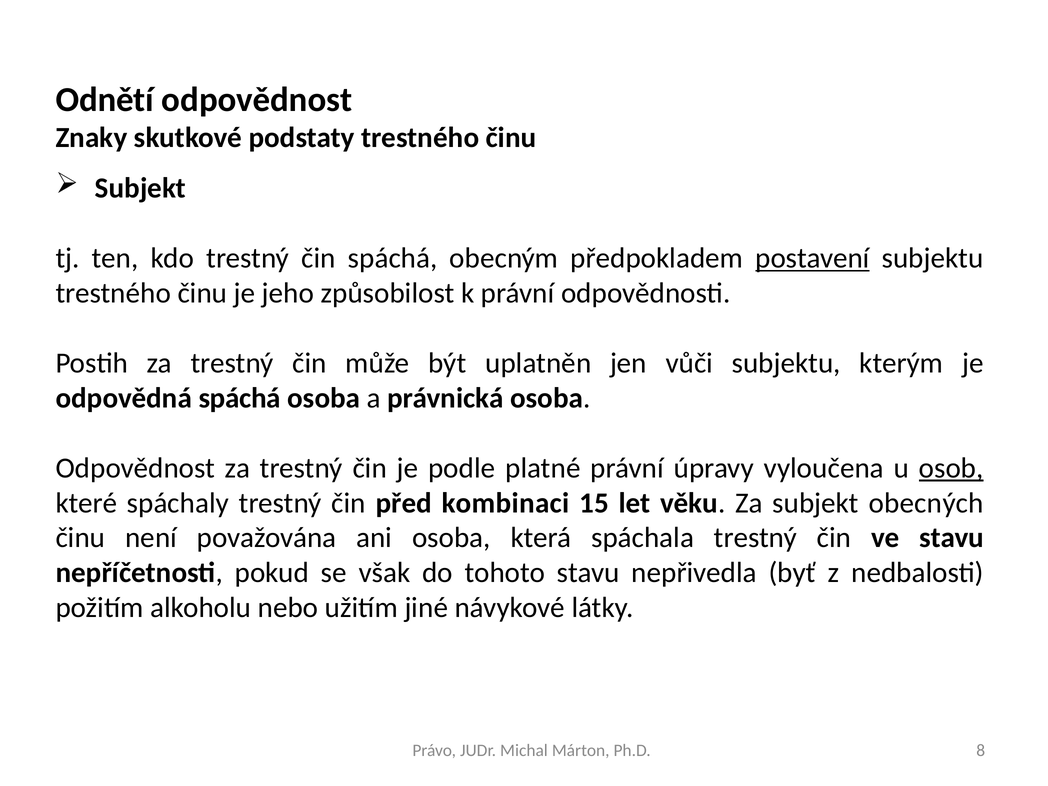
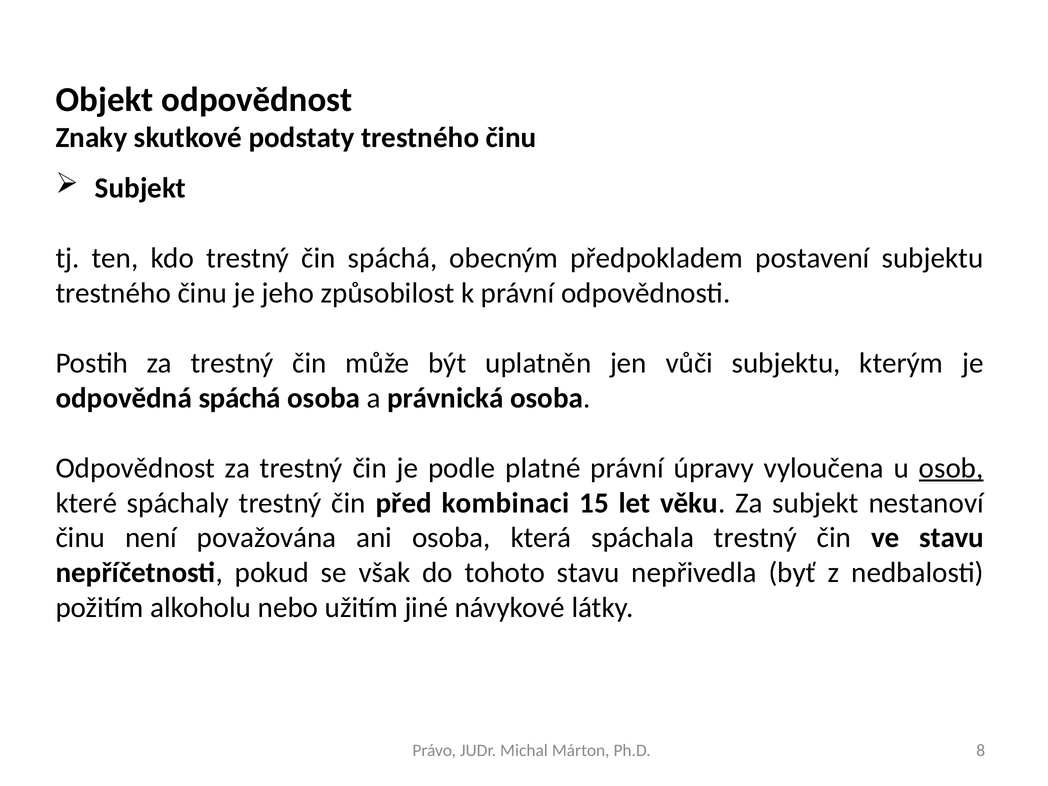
Odnětí: Odnětí -> Objekt
postavení underline: present -> none
obecných: obecných -> nestanoví
